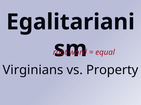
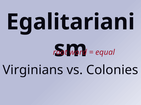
Property: Property -> Colonies
